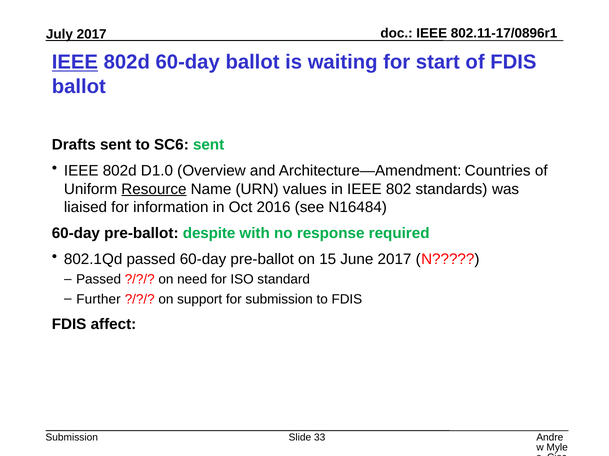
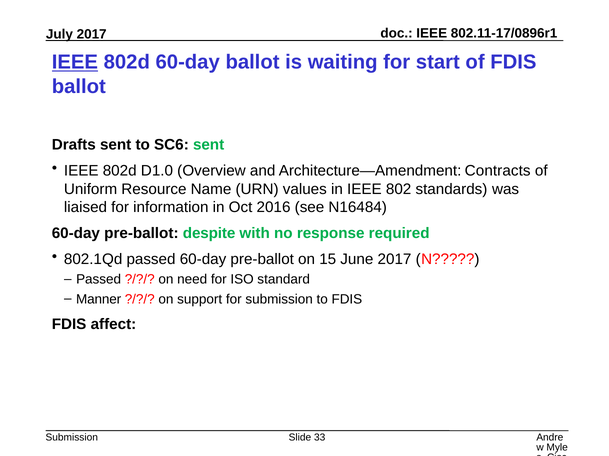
Countries: Countries -> Contracts
Resource underline: present -> none
Further: Further -> Manner
